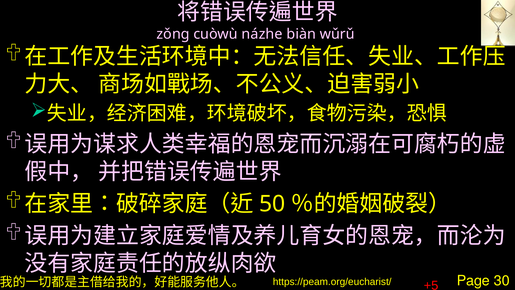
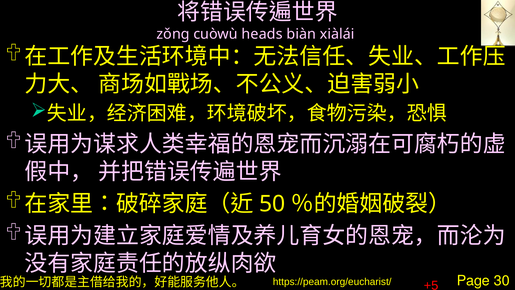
názhe: názhe -> heads
wǔrǔ: wǔrǔ -> xiàlái
